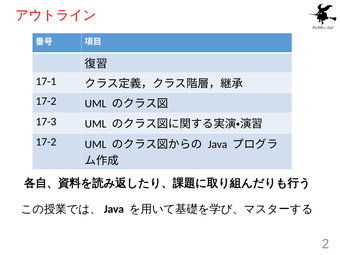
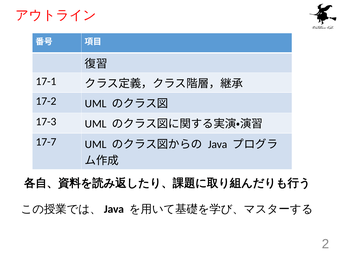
17-2 at (46, 142): 17-2 -> 17-7
